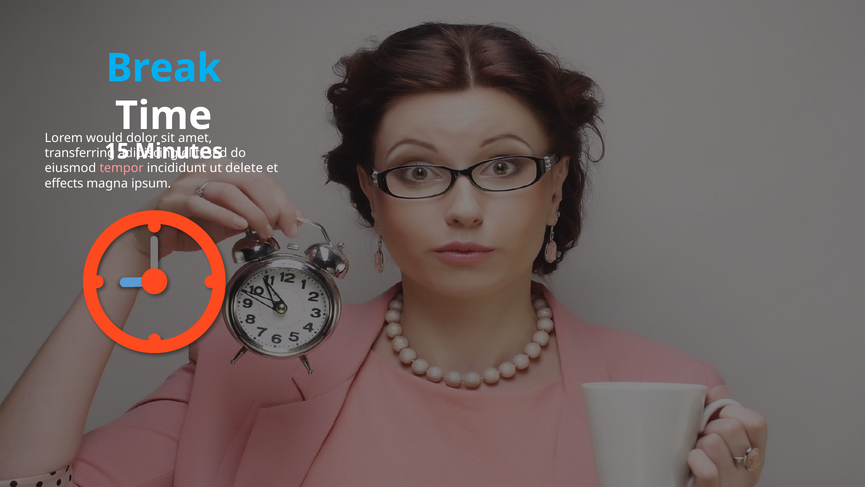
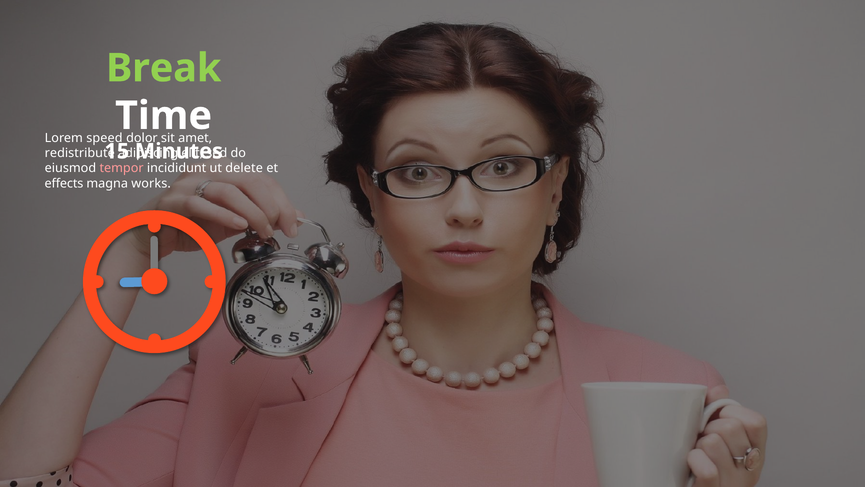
Break colour: light blue -> light green
would: would -> speed
transferring: transferring -> redistribute
ipsum: ipsum -> works
